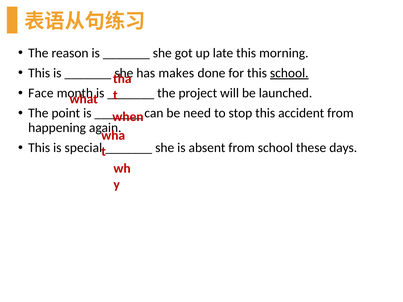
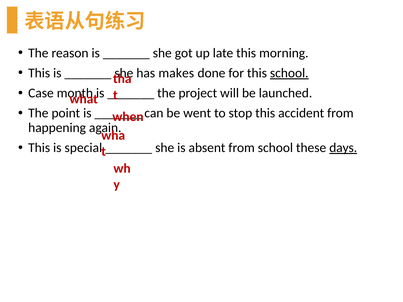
Face: Face -> Case
need: need -> went
days underline: none -> present
